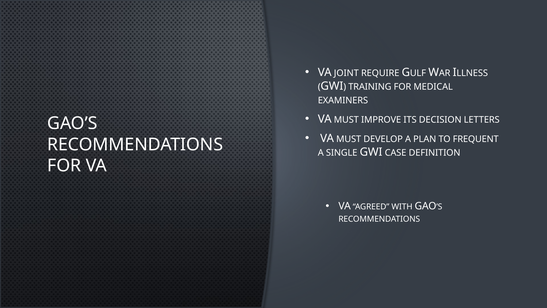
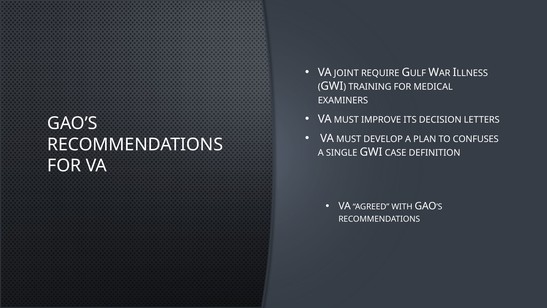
FREQUENT: FREQUENT -> CONFUSES
